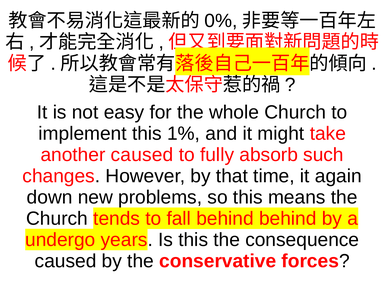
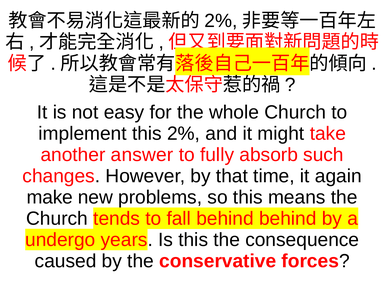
0% at (221, 21): 0% -> 2%
this 1%: 1% -> 2%
another caused: caused -> answer
down: down -> make
